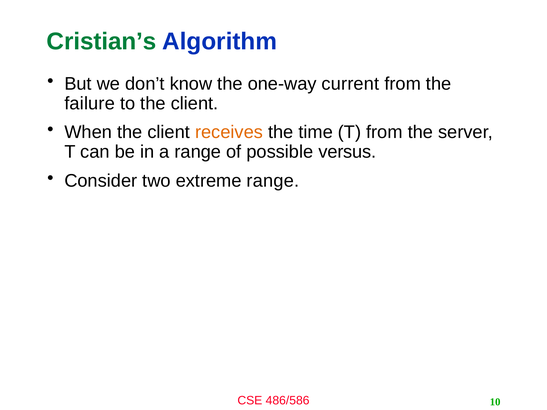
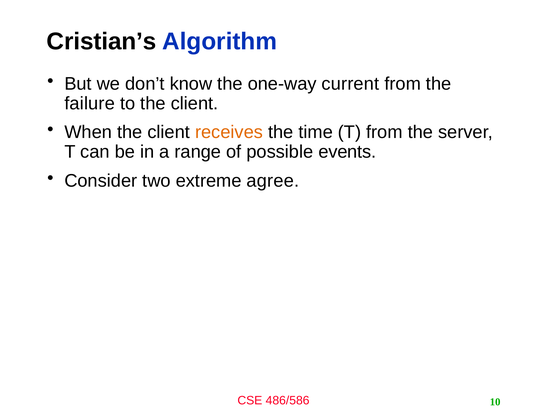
Cristian’s colour: green -> black
versus: versus -> events
extreme range: range -> agree
